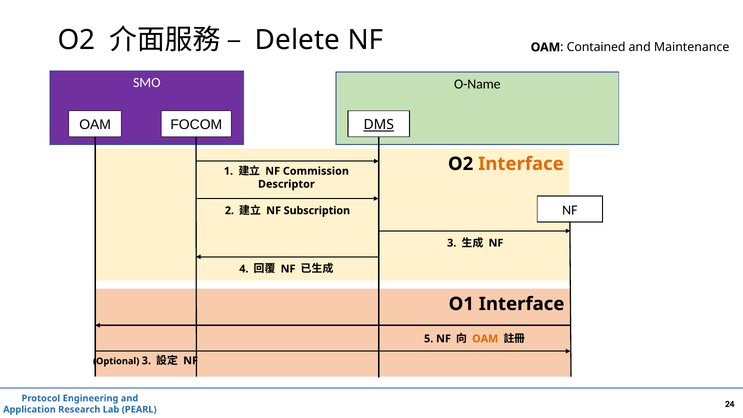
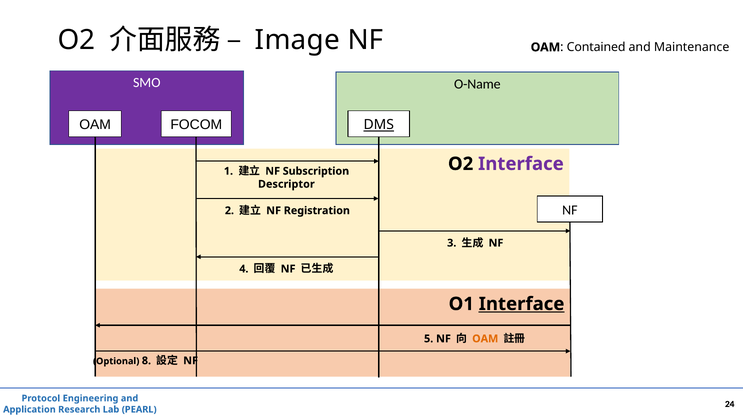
Delete: Delete -> Image
Interface at (521, 164) colour: orange -> purple
Commission: Commission -> Subscription
Subscription: Subscription -> Registration
Interface at (522, 304) underline: none -> present
Optional 3: 3 -> 8
